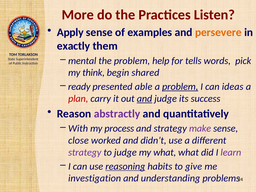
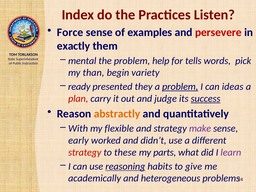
More: More -> Index
Apply: Apply -> Force
persevere colour: orange -> red
think: think -> than
shared: shared -> variety
able: able -> they
and at (144, 99) underline: present -> none
success underline: none -> present
abstractly colour: purple -> orange
process: process -> flexible
close: close -> early
strategy at (85, 152) colour: purple -> red
to judge: judge -> these
my what: what -> parts
investigation: investigation -> academically
understanding: understanding -> heterogeneous
